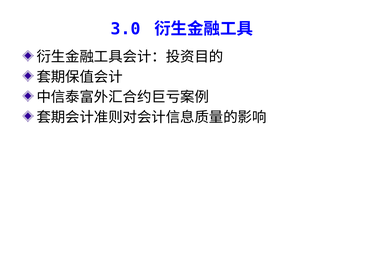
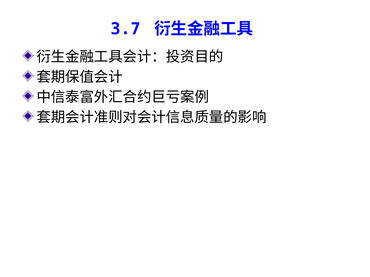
3.0: 3.0 -> 3.7
